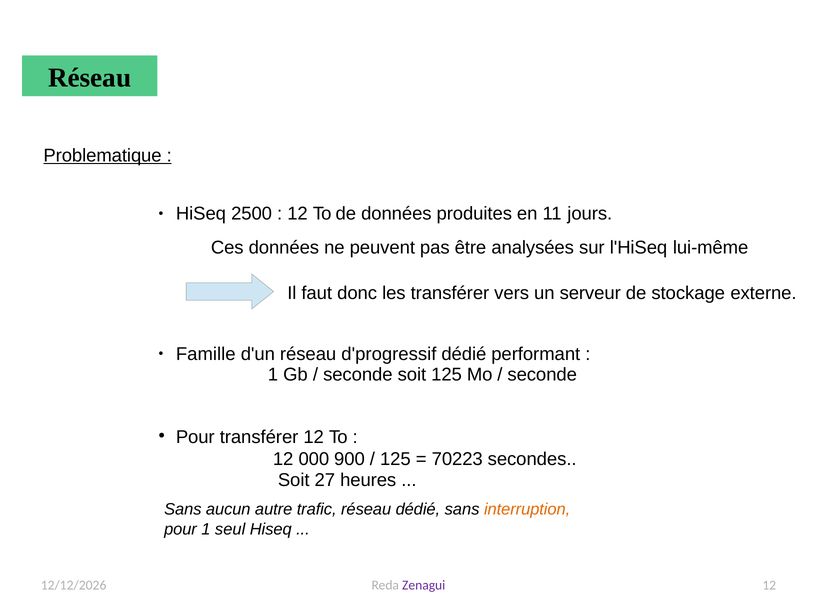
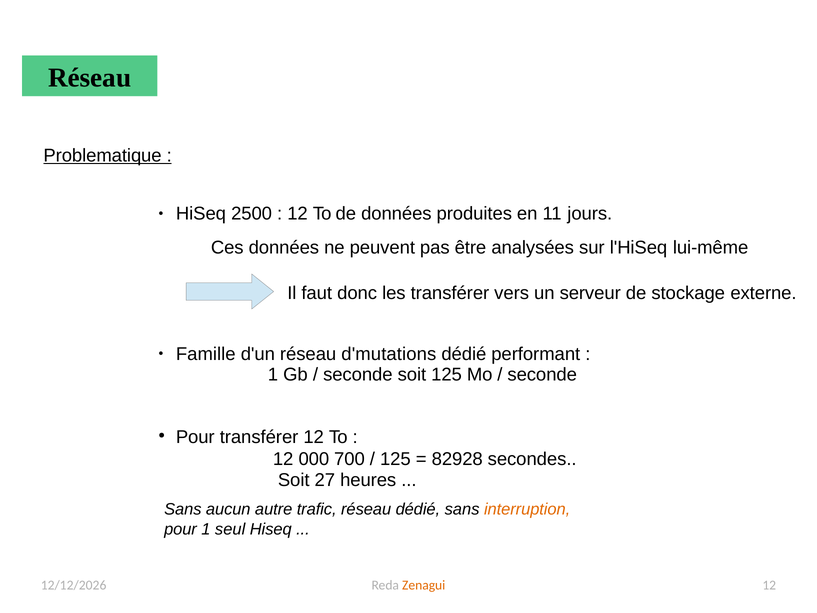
d'progressif: d'progressif -> d'mutations
900: 900 -> 700
70223: 70223 -> 82928
Zenagui colour: purple -> orange
